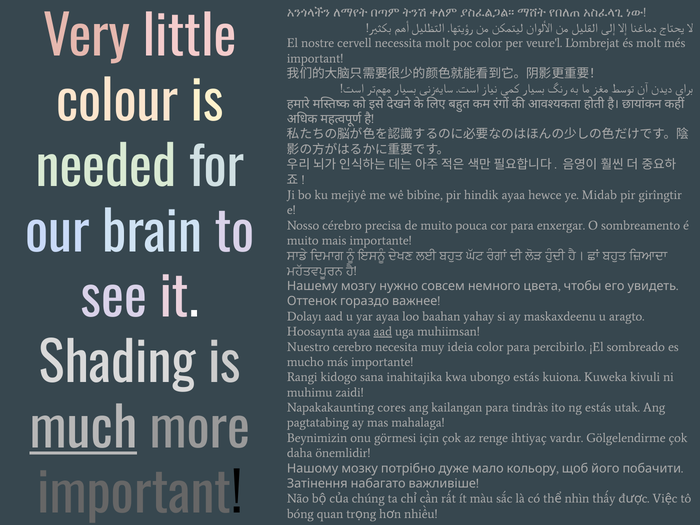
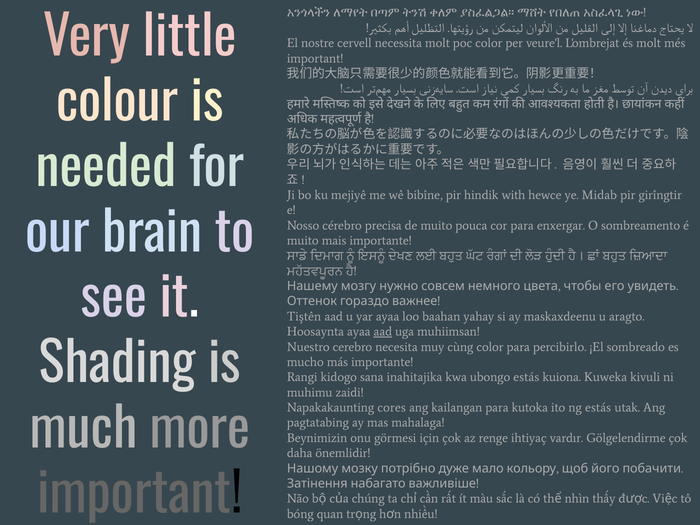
hindik ayaa: ayaa -> with
Dolayı: Dolayı -> Tiştên
ideia: ideia -> cùng
tindràs: tindràs -> kutoka
much underline: present -> none
